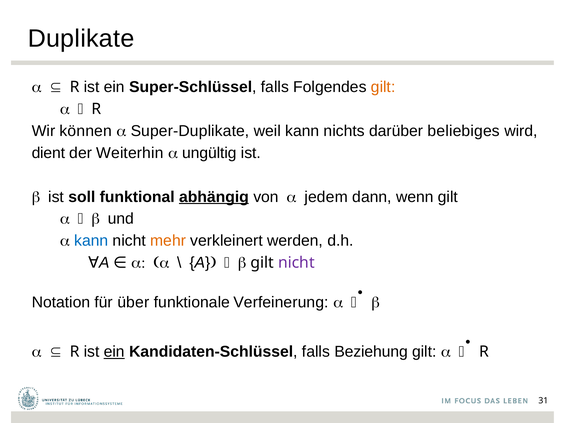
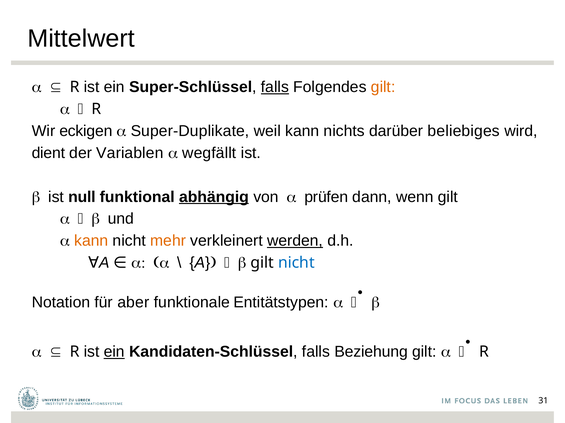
Duplikate: Duplikate -> Mittelwert
falls at (275, 87) underline: none -> present
können: können -> eckigen
Weiterhin: Weiterhin -> Variablen
ungültig: ungültig -> wegfällt
soll: soll -> null
jedem: jedem -> prüfen
kann at (91, 241) colour: blue -> orange
werden underline: none -> present
nicht at (296, 263) colour: purple -> blue
über: über -> aber
Verfeinerung: Verfeinerung -> Entitätstypen
